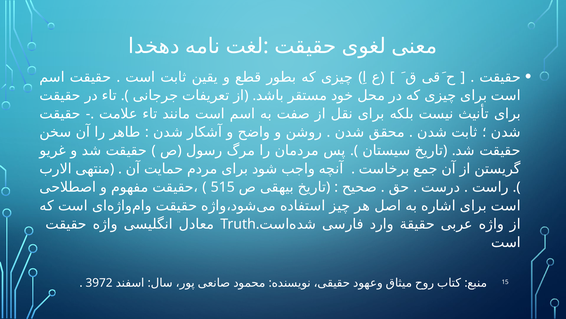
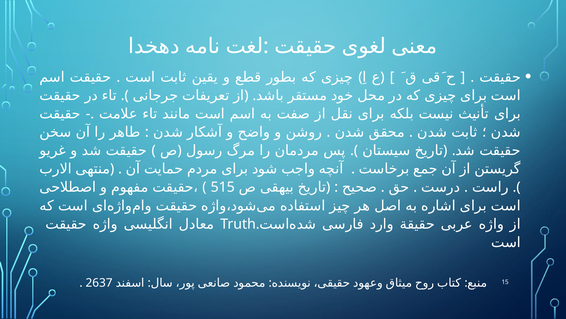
3972: 3972 -> 2637
